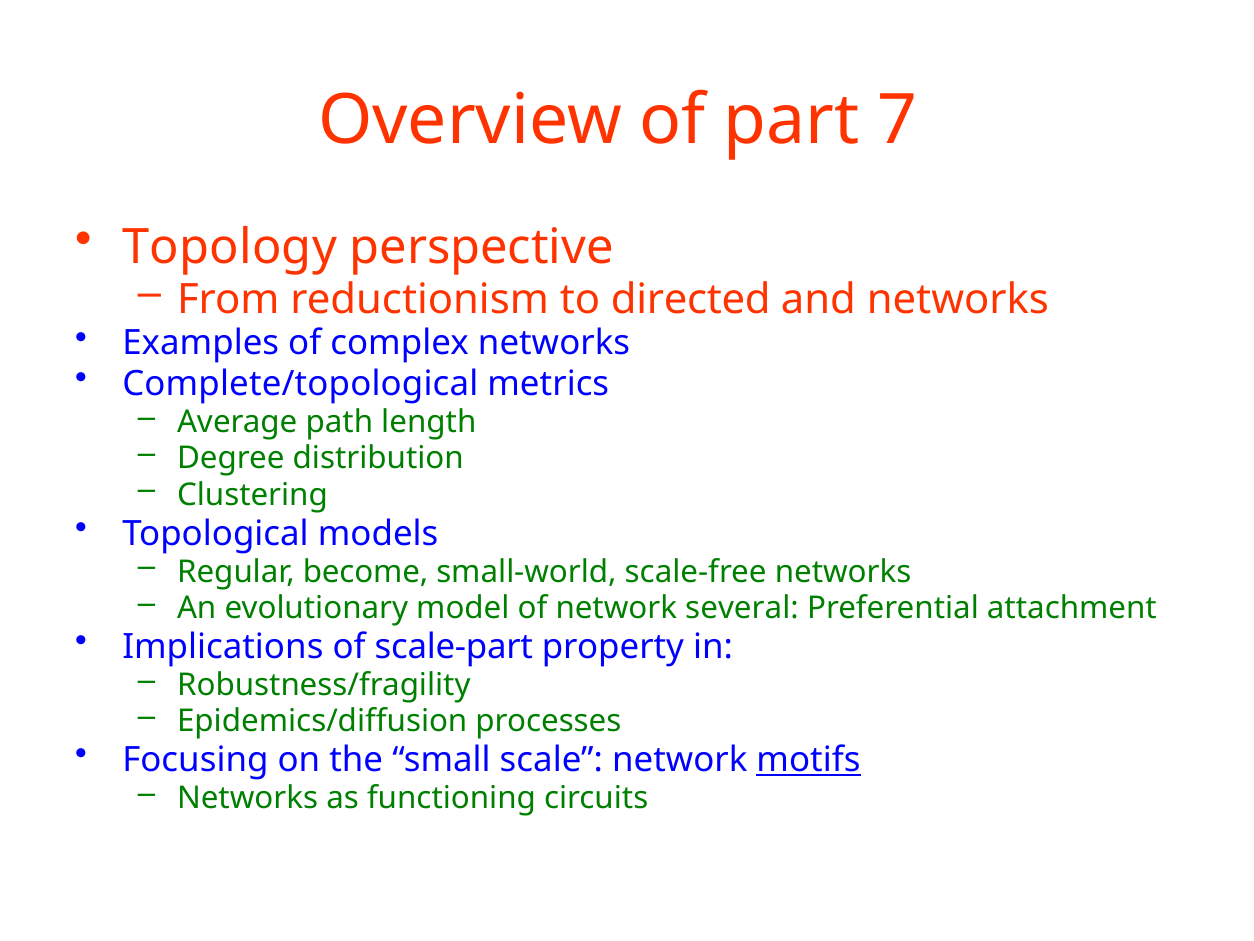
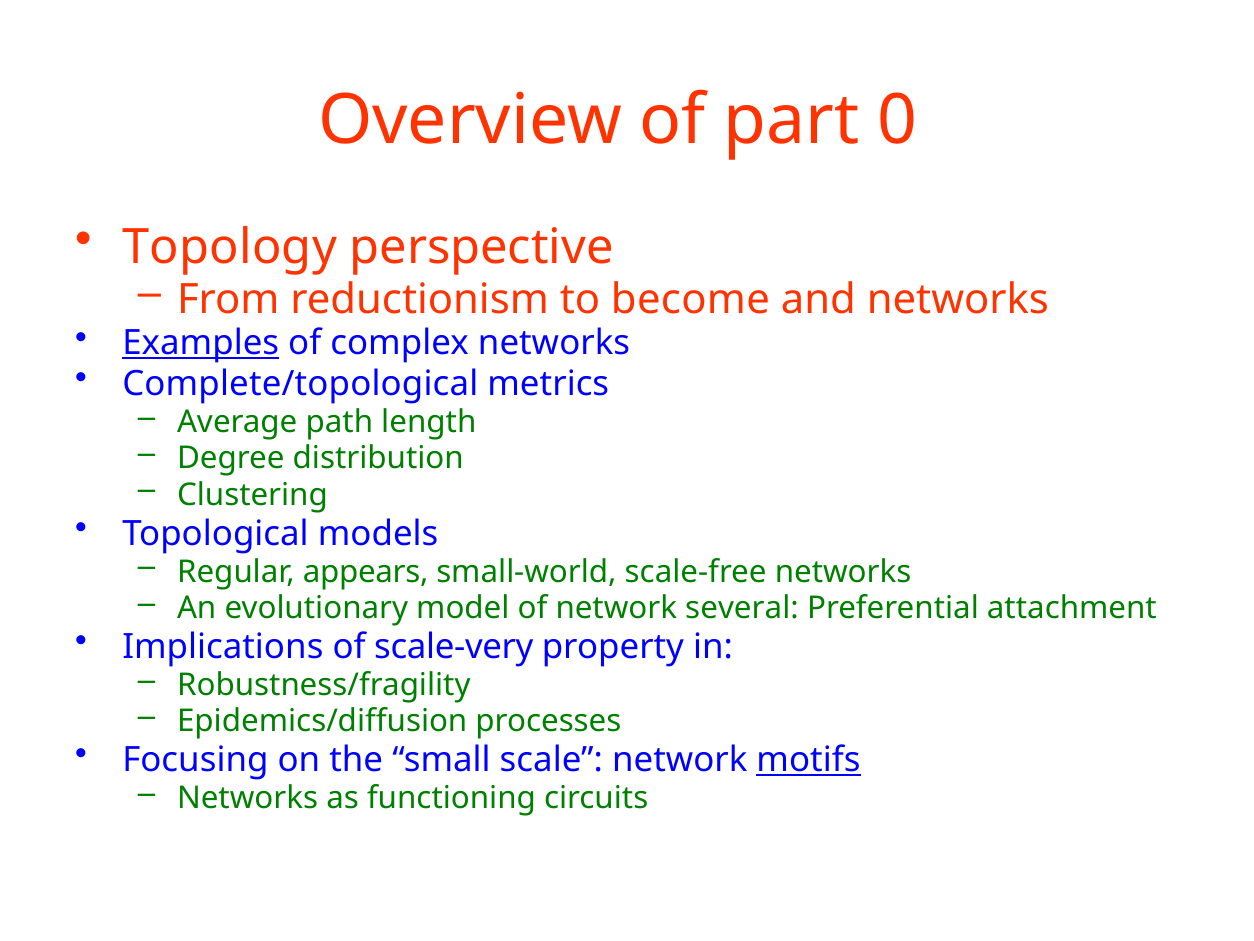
7: 7 -> 0
directed: directed -> become
Examples underline: none -> present
become: become -> appears
scale-part: scale-part -> scale-very
